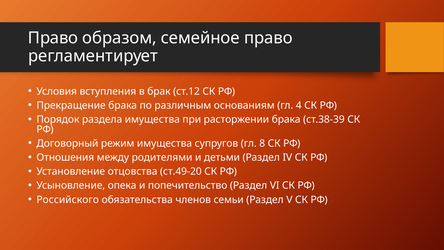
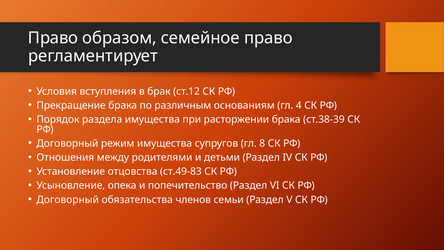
ст.49-20: ст.49-20 -> ст.49-83
Российского at (68, 199): Российского -> Договорный
